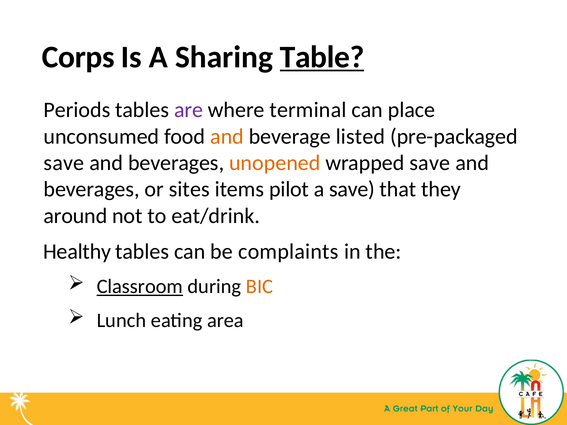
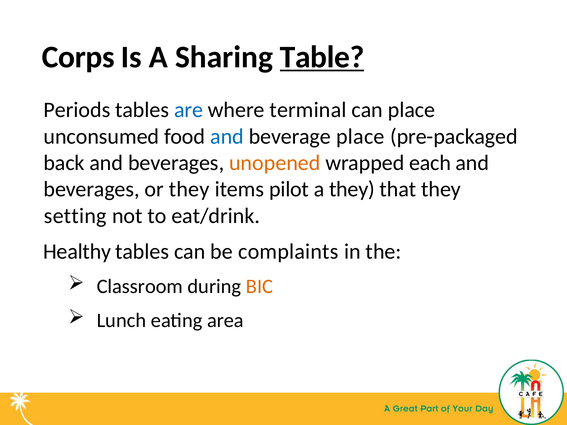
are colour: purple -> blue
and at (227, 137) colour: orange -> blue
beverage listed: listed -> place
save at (64, 163): save -> back
wrapped save: save -> each
or sites: sites -> they
a save: save -> they
around: around -> setting
Classroom underline: present -> none
